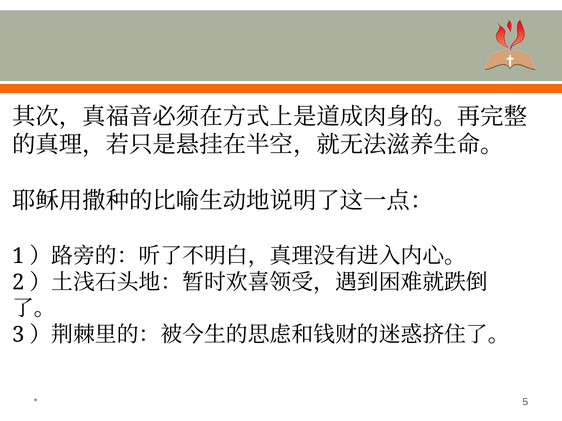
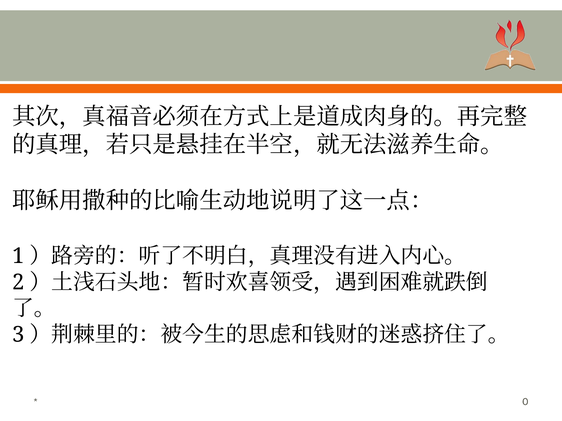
5: 5 -> 0
